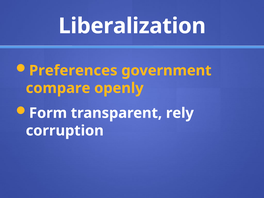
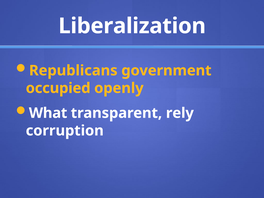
Preferences: Preferences -> Republicans
compare: compare -> occupied
Form: Form -> What
